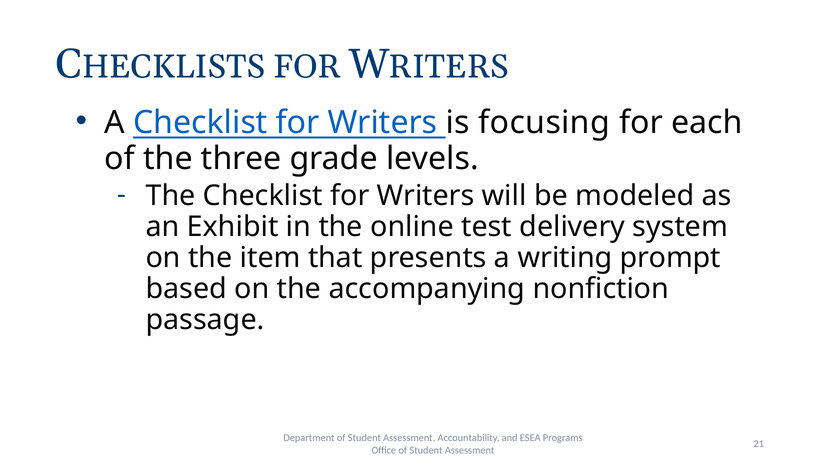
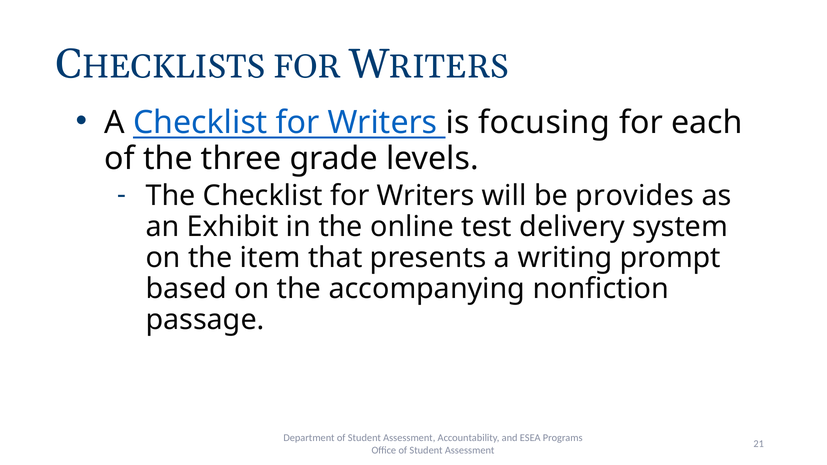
modeled: modeled -> provides
